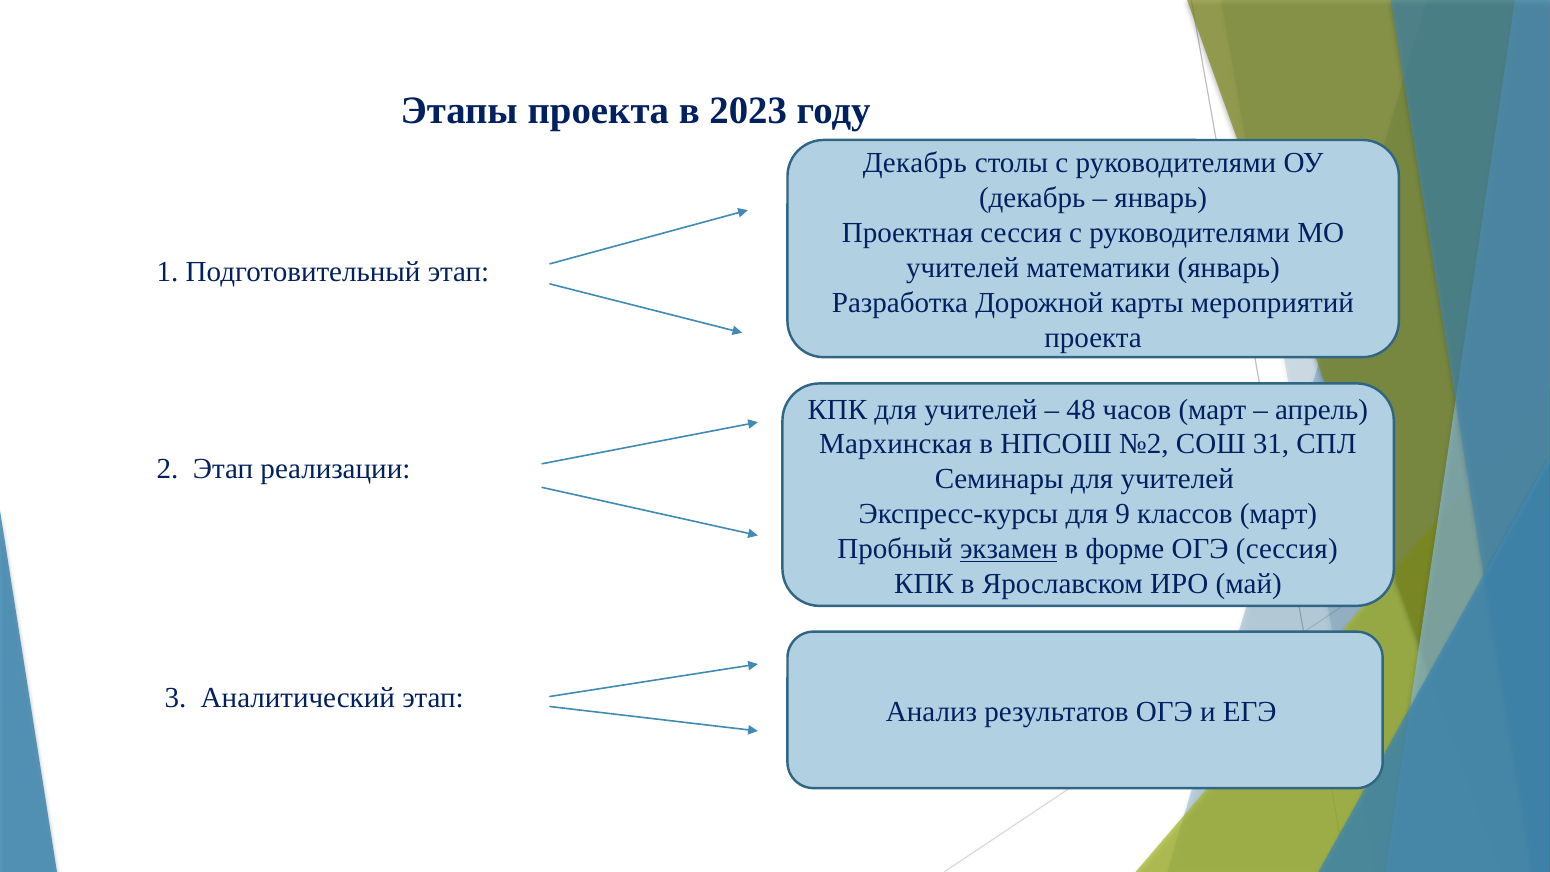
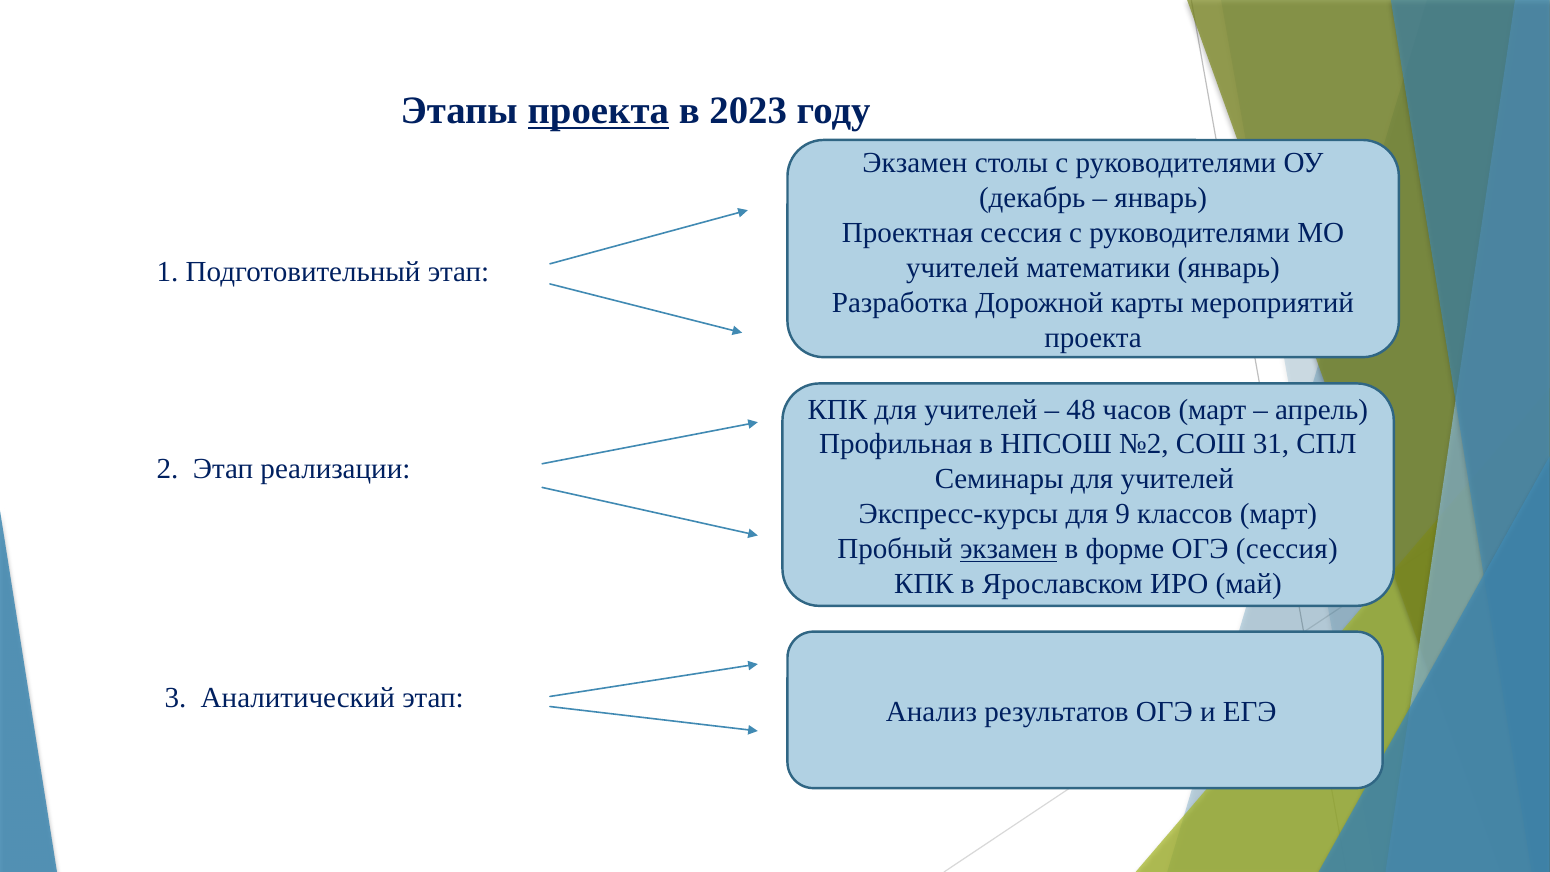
проекта at (598, 111) underline: none -> present
Декабрь at (915, 163): Декабрь -> Экзамен
Мархинская: Мархинская -> Профильная
